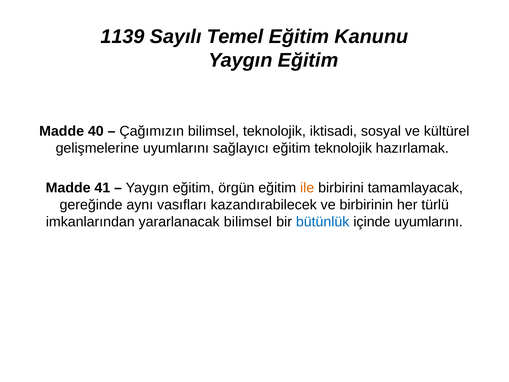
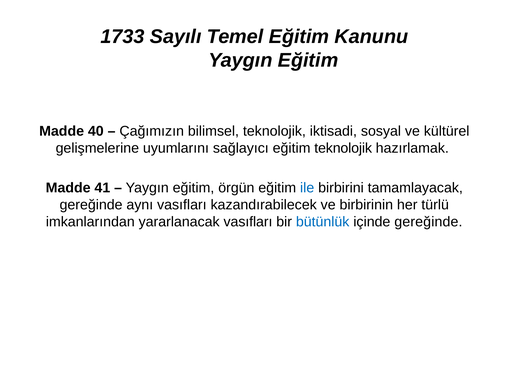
1139: 1139 -> 1733
ile colour: orange -> blue
yararlanacak bilimsel: bilimsel -> vasıfları
içinde uyumlarını: uyumlarını -> gereğinde
